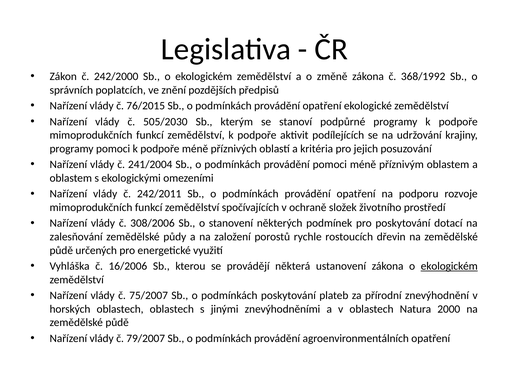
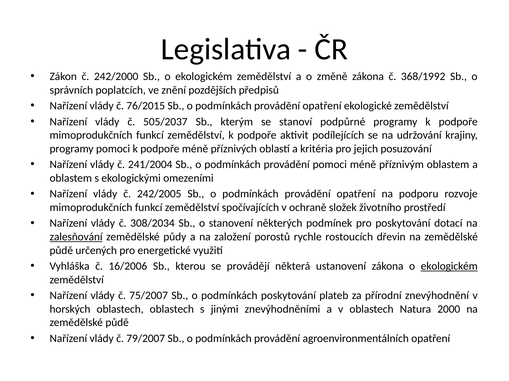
505/2030: 505/2030 -> 505/2037
242/2011: 242/2011 -> 242/2005
308/2006: 308/2006 -> 308/2034
zalesňování underline: none -> present
